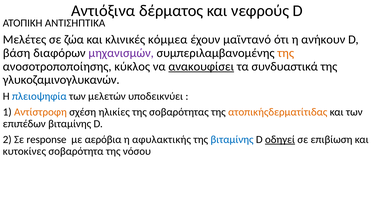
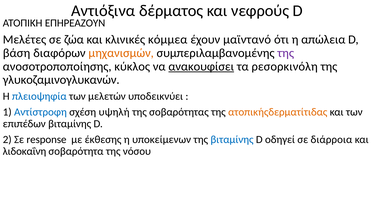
ΑΝΤΙΣΗΠΤΙΚΑ: ΑΝΤΙΣΗΠΤΙΚΑ -> ΕΠΗΡΕΑΖΟΥΝ
ανήκουν: ανήκουν -> απώλεια
μηχανισμών colour: purple -> orange
της at (286, 53) colour: orange -> purple
συνδυαστικά: συνδυαστικά -> ρεσορκινόλη
Αντίστροφη colour: orange -> blue
ηλικίες: ηλικίες -> υψηλή
αερόβια: αερόβια -> έκθεσης
αφυλακτικής: αφυλακτικής -> υποκείμενων
οδηγεί underline: present -> none
επιβίωση: επιβίωση -> διάρροια
κυτοκίνες: κυτοκίνες -> λιδοκαΐνη
